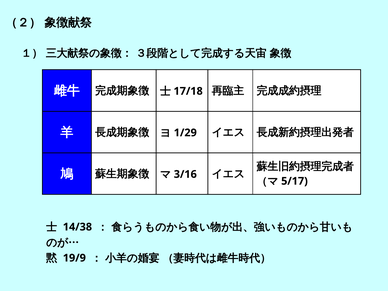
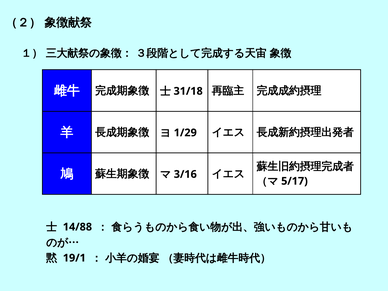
17/18: 17/18 -> 31/18
14/38: 14/38 -> 14/88
19/9: 19/9 -> 19/1
